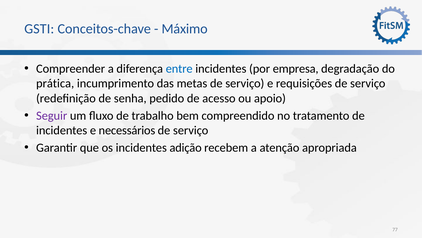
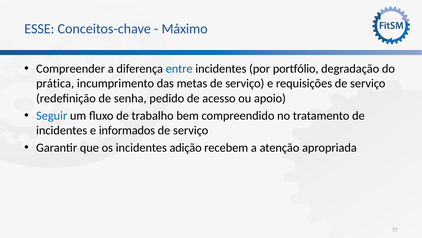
GSTI: GSTI -> ESSE
empresa: empresa -> portfólio
Seguir colour: purple -> blue
necessários: necessários -> informados
